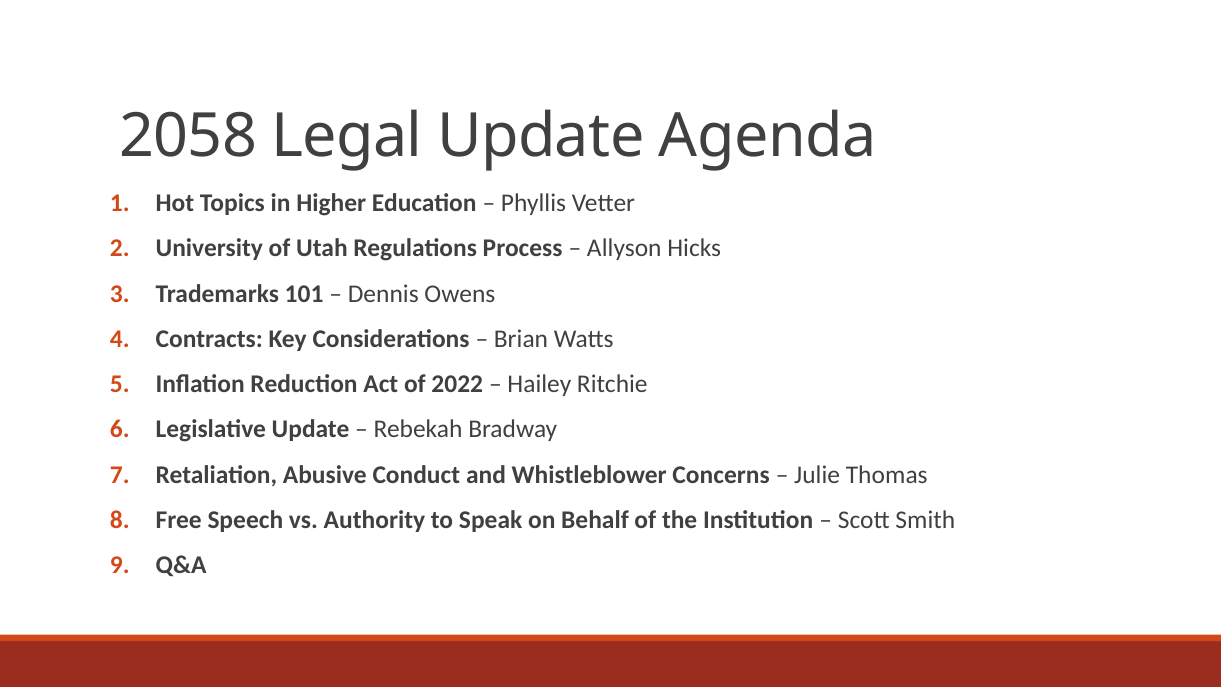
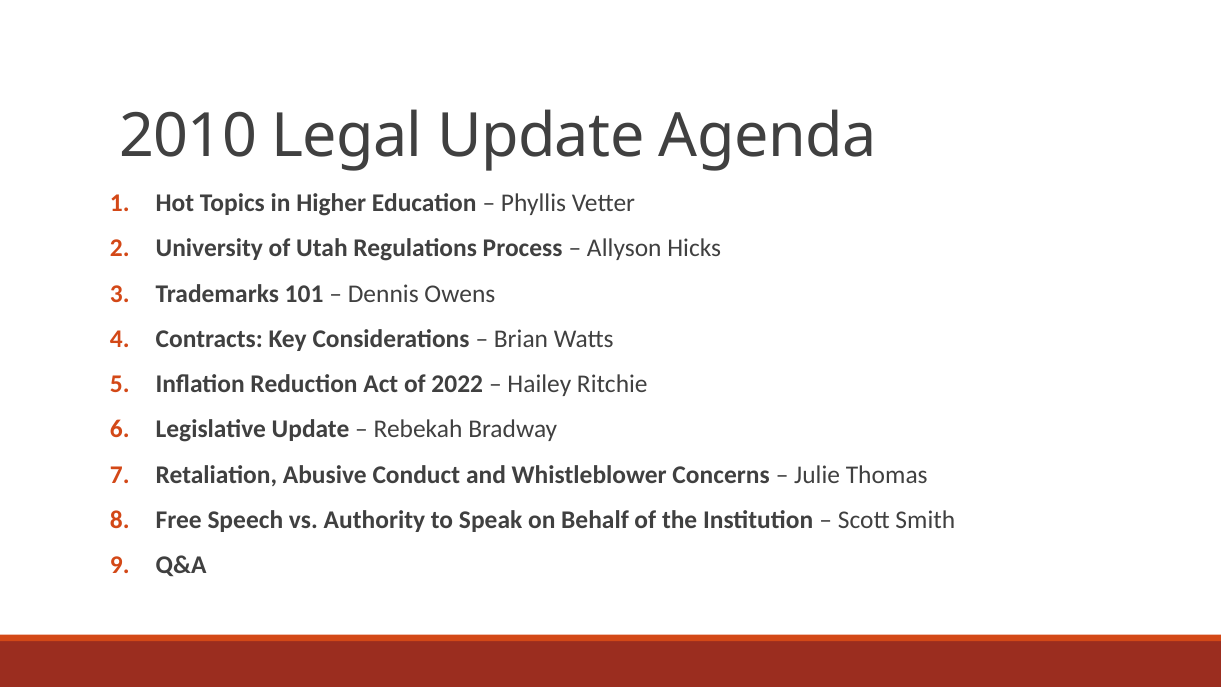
2058: 2058 -> 2010
